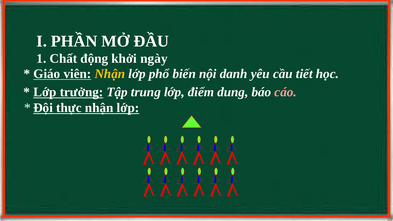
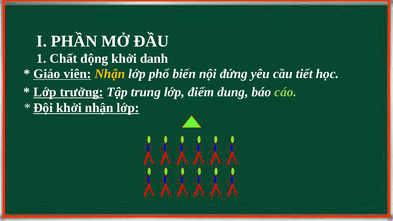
ngày: ngày -> danh
danh: danh -> đứng
cáo colour: pink -> light green
Đội thực: thực -> khởi
